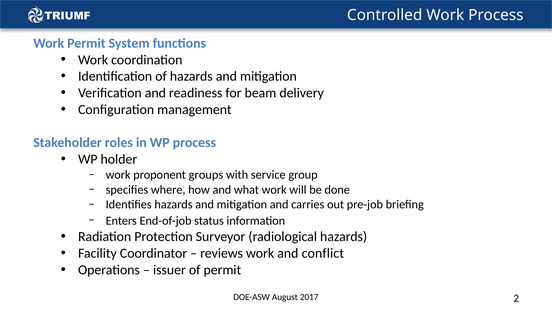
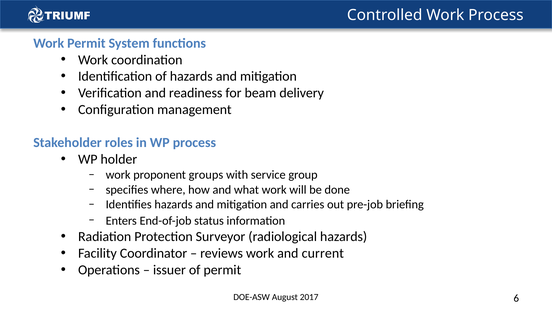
conflict: conflict -> current
2: 2 -> 6
